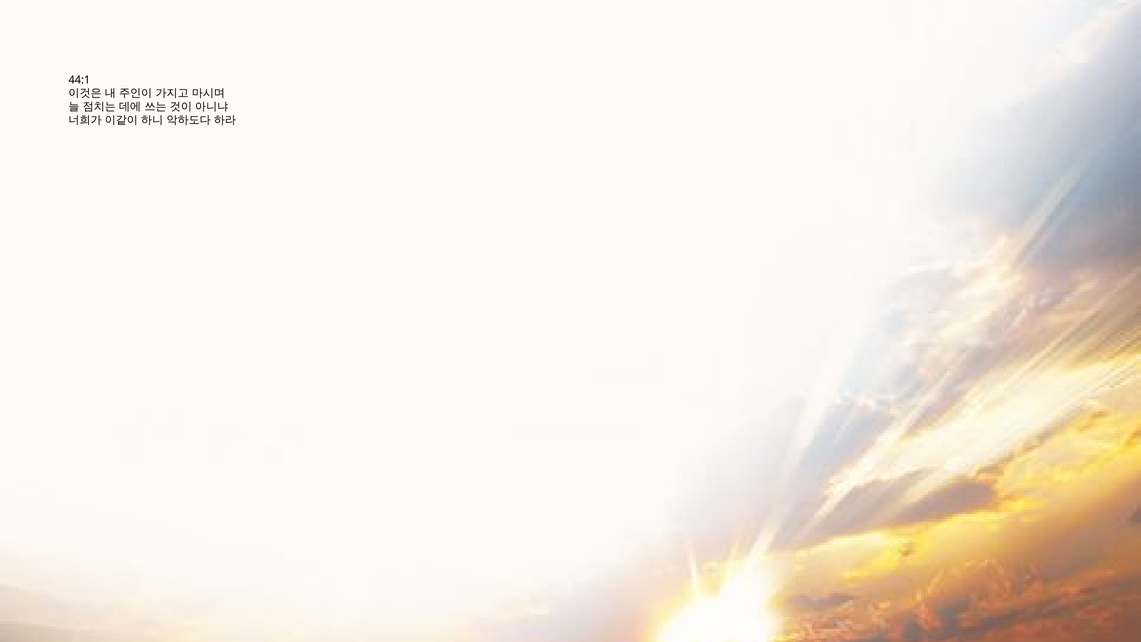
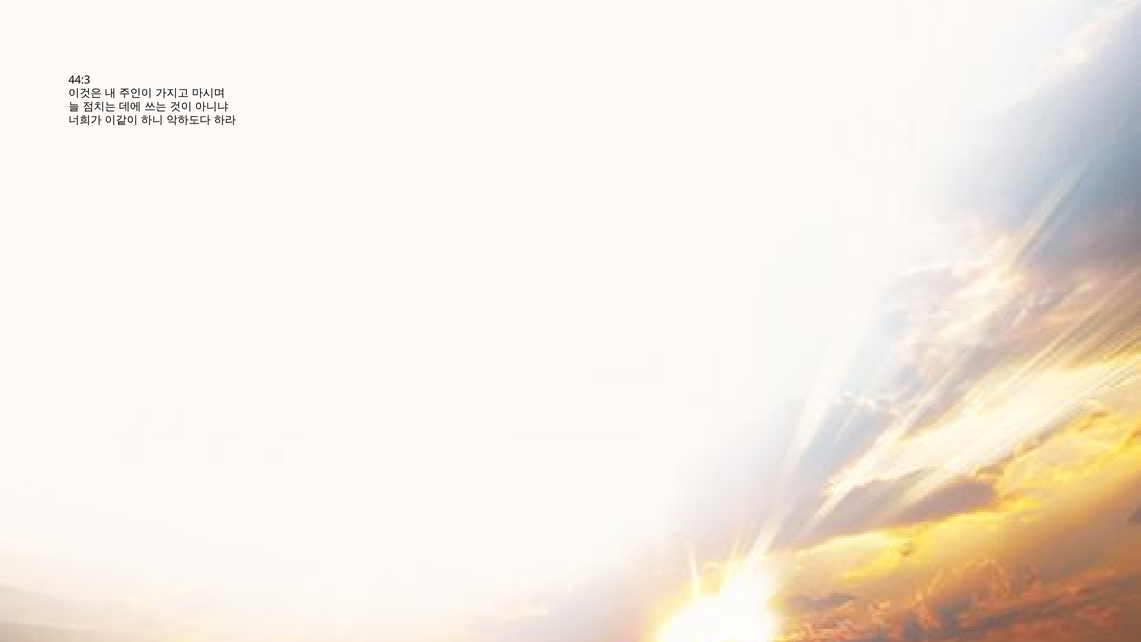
44:1: 44:1 -> 44:3
